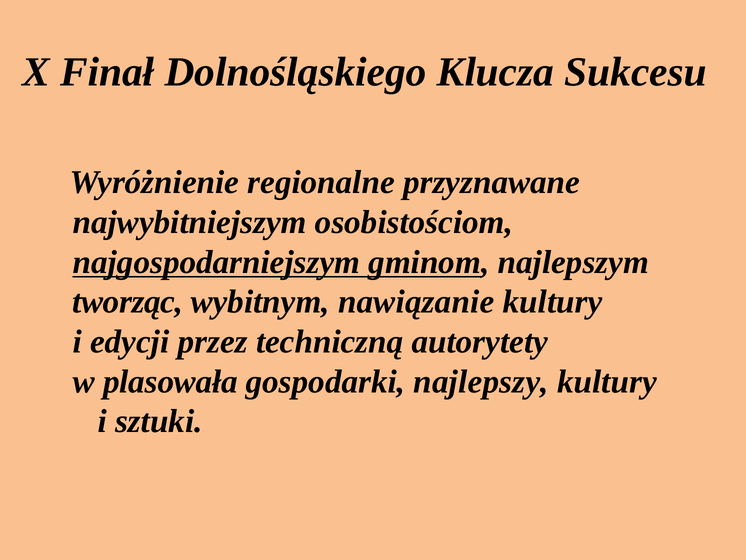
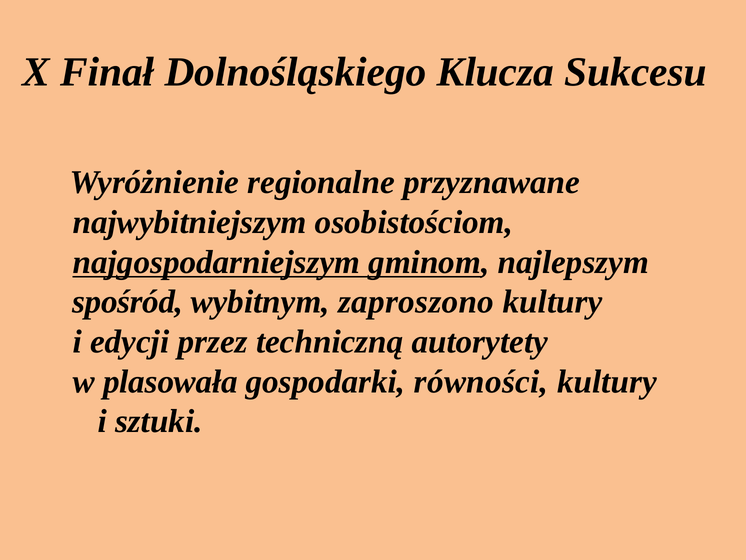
tworząc: tworząc -> spośród
nawiązanie: nawiązanie -> zaproszono
najlepszy: najlepszy -> równości
